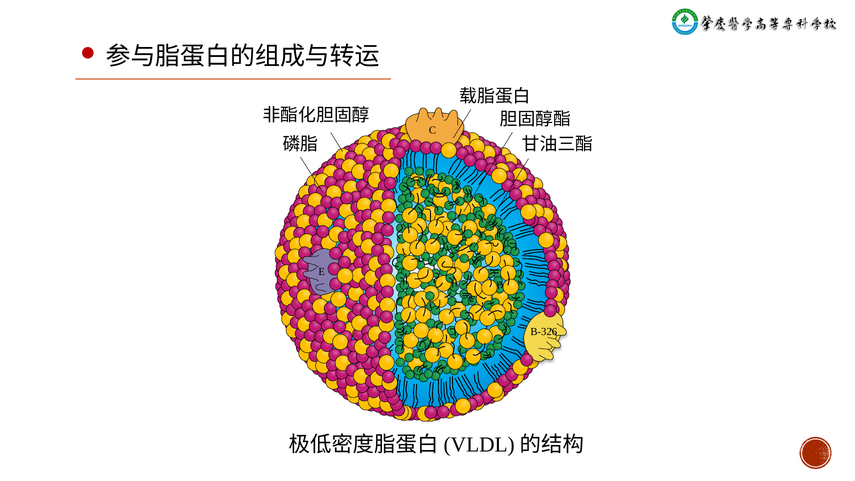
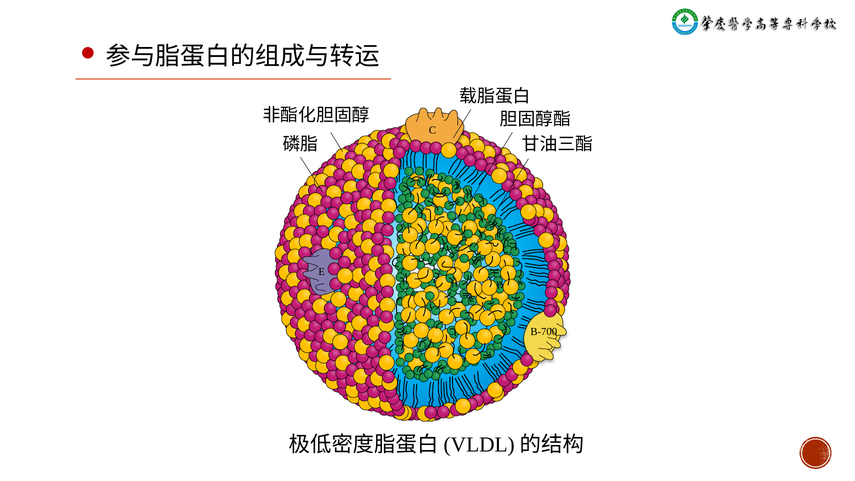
B-326: B-326 -> B-700
